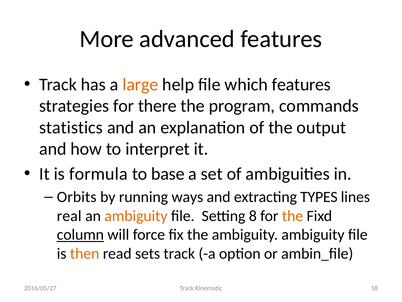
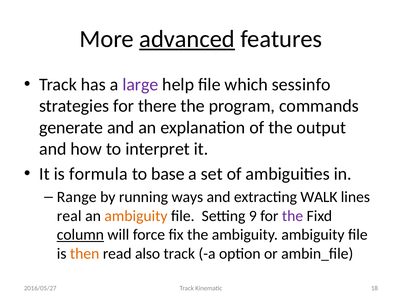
advanced underline: none -> present
large colour: orange -> purple
which features: features -> sessinfo
statistics: statistics -> generate
Orbits: Orbits -> Range
TYPES: TYPES -> WALK
8: 8 -> 9
the at (293, 216) colour: orange -> purple
sets: sets -> also
